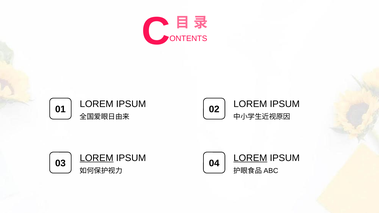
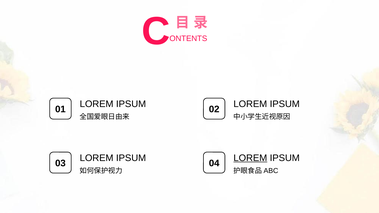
LOREM at (97, 158) underline: present -> none
